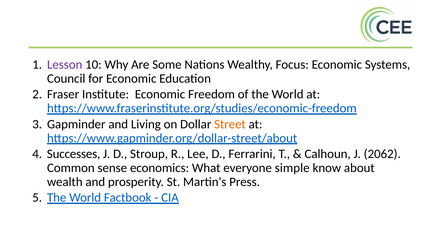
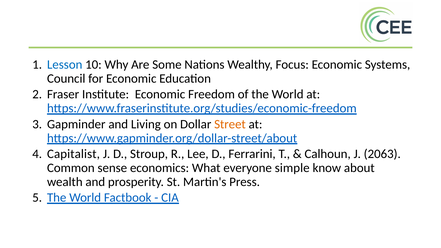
Lesson colour: purple -> blue
Successes: Successes -> Capitalist
2062: 2062 -> 2063
